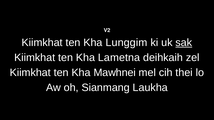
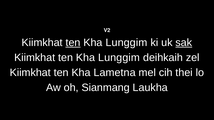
ten at (73, 43) underline: none -> present
Lametna at (119, 58): Lametna -> Lunggim
Mawhnei: Mawhnei -> Lametna
